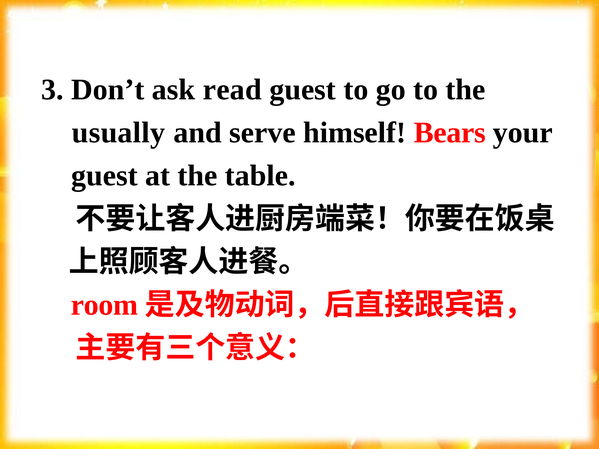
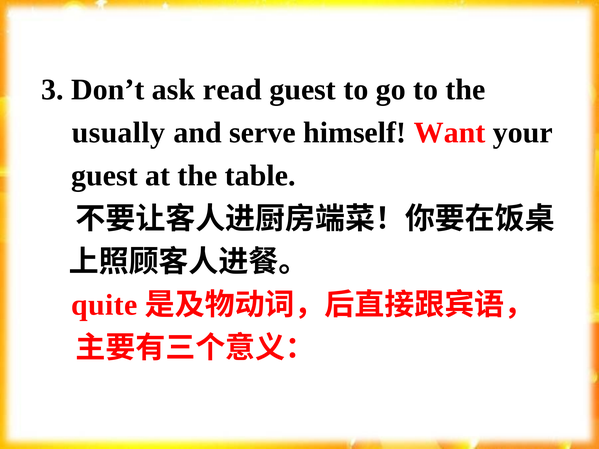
Bears: Bears -> Want
room: room -> quite
